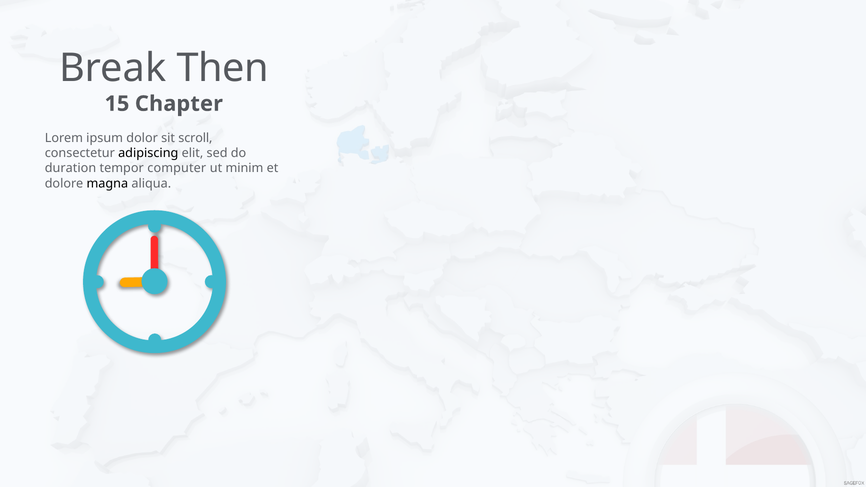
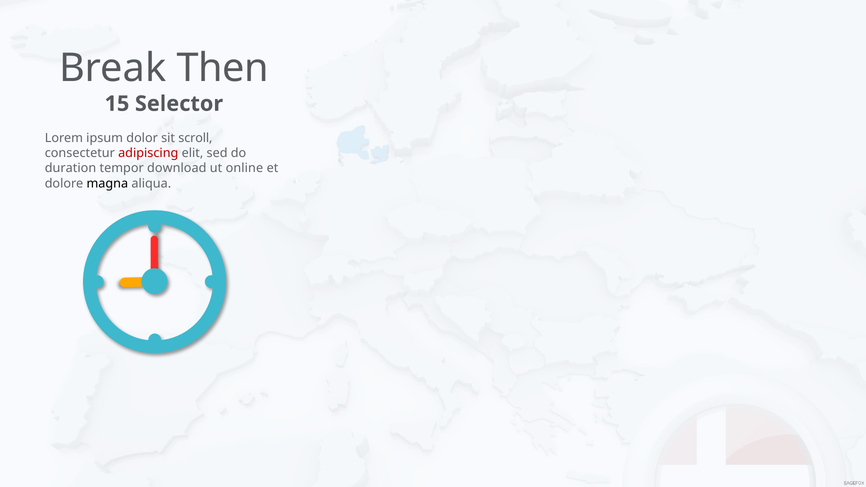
Chapter: Chapter -> Selector
adipiscing colour: black -> red
computer: computer -> download
minim: minim -> online
